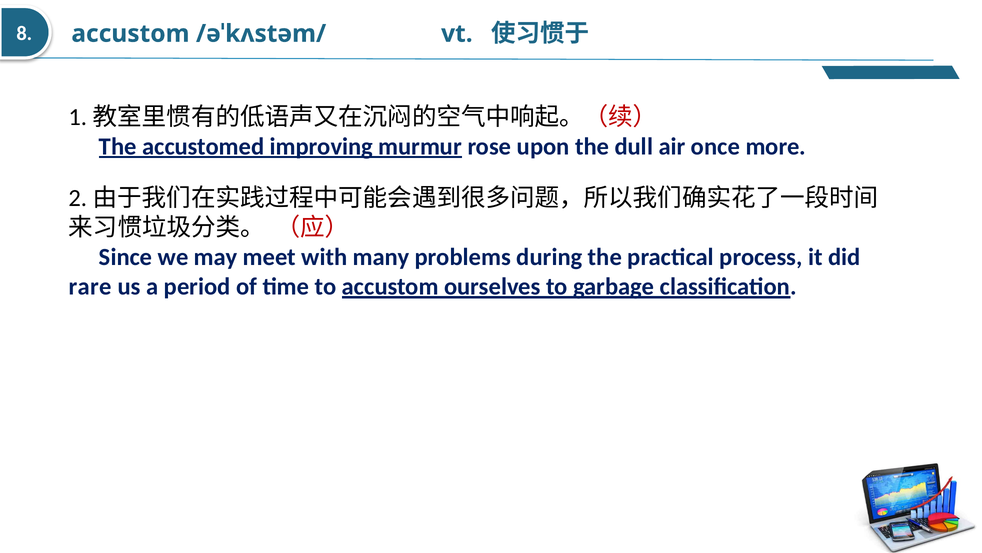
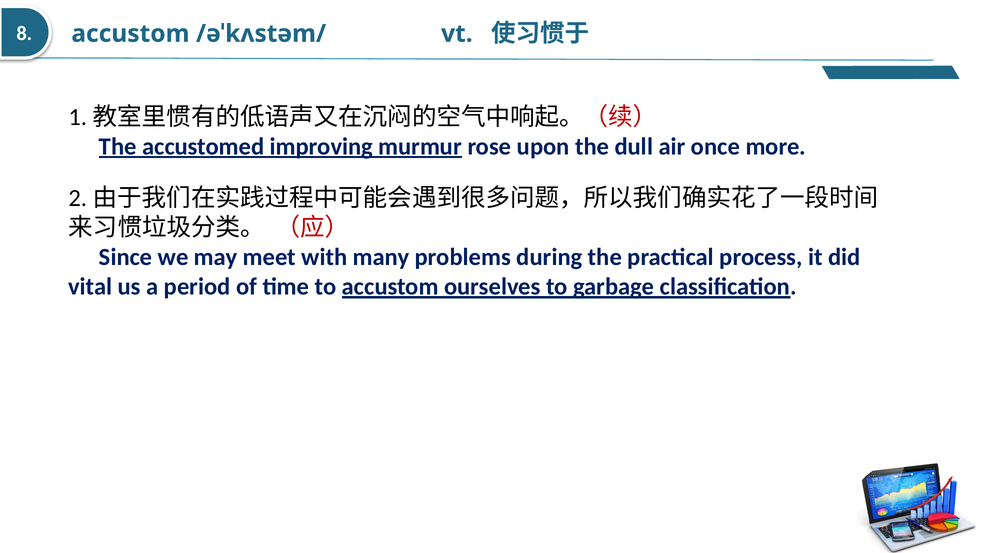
rare: rare -> vital
